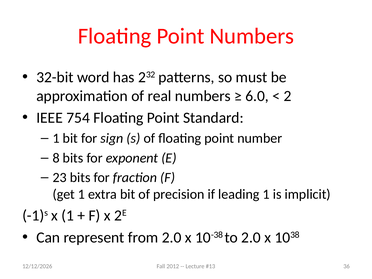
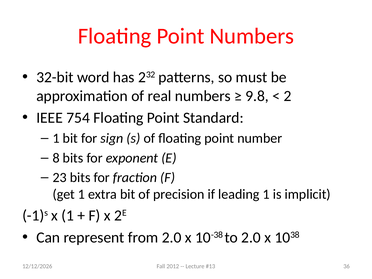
6.0: 6.0 -> 9.8
